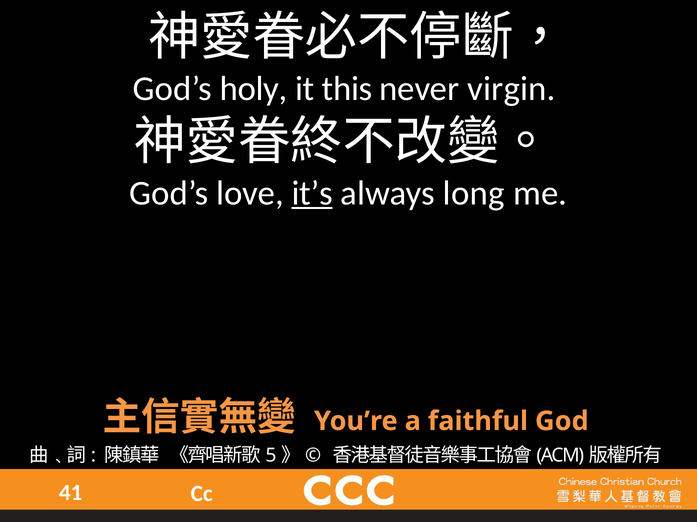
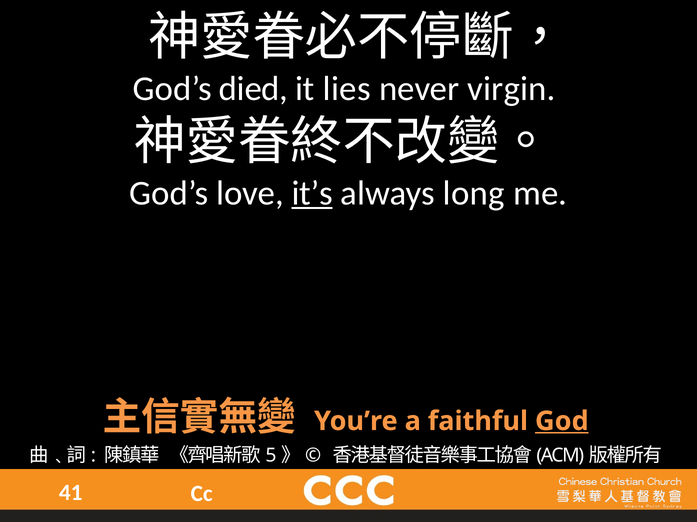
holy: holy -> died
this: this -> lies
God underline: none -> present
